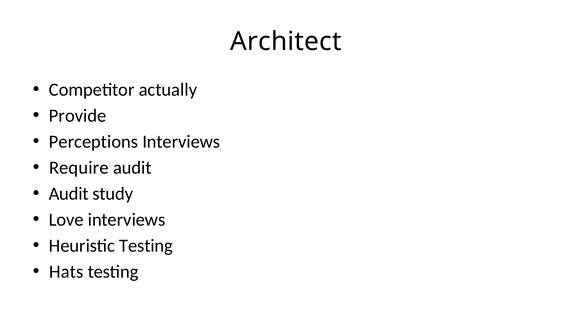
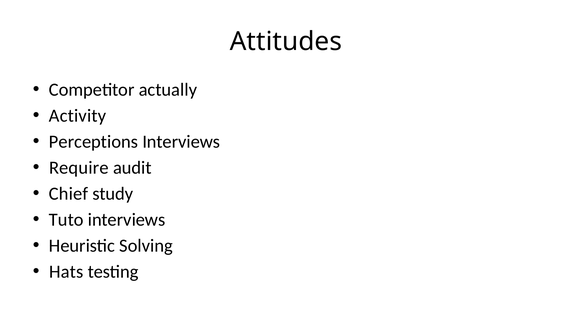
Architect: Architect -> Attitudes
Provide: Provide -> Activity
Audit at (69, 194): Audit -> Chief
Love: Love -> Tuto
Heuristic Testing: Testing -> Solving
